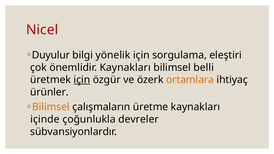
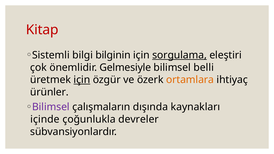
Nicel: Nicel -> Kitap
Duyulur: Duyulur -> Sistemli
yönelik: yönelik -> bilginin
sorgulama underline: none -> present
önemlidir Kaynakları: Kaynakları -> Gelmesiyle
Bilimsel at (51, 107) colour: orange -> purple
üretme: üretme -> dışında
